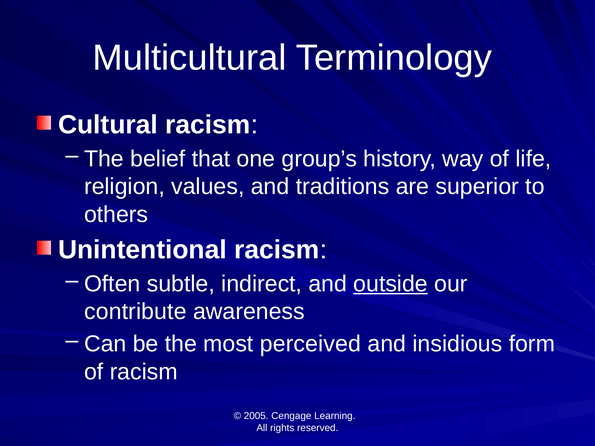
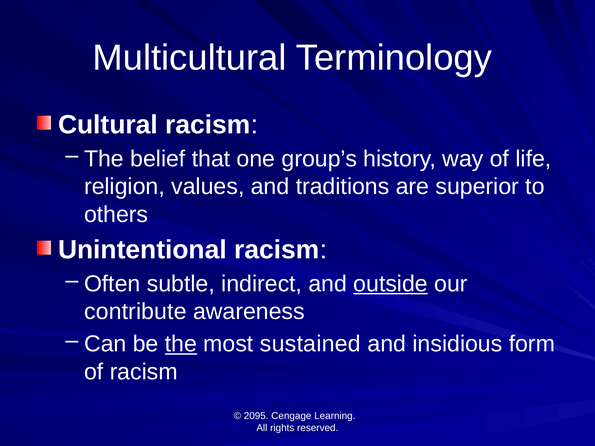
the at (181, 344) underline: none -> present
perceived: perceived -> sustained
2005: 2005 -> 2095
